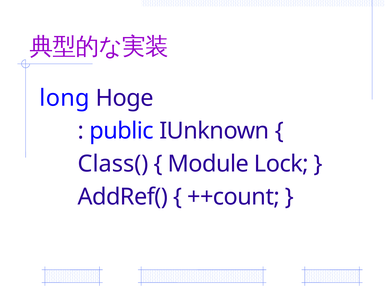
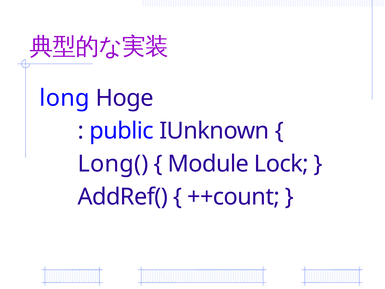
Class(: Class( -> Long(
